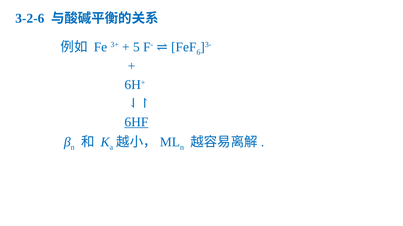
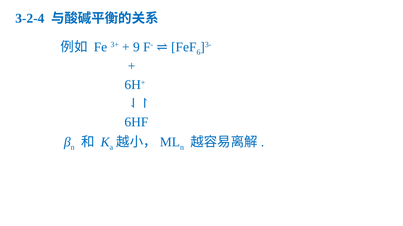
3-2-6: 3-2-6 -> 3-2-4
5: 5 -> 9
6HF underline: present -> none
